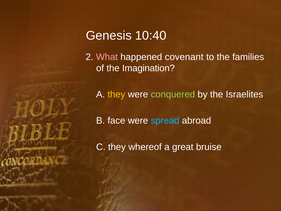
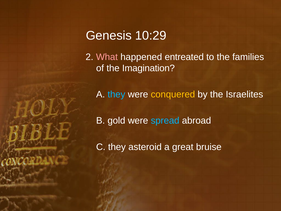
10:40: 10:40 -> 10:29
covenant: covenant -> entreated
they at (116, 94) colour: yellow -> light blue
conquered colour: light green -> yellow
face: face -> gold
whereof: whereof -> asteroid
